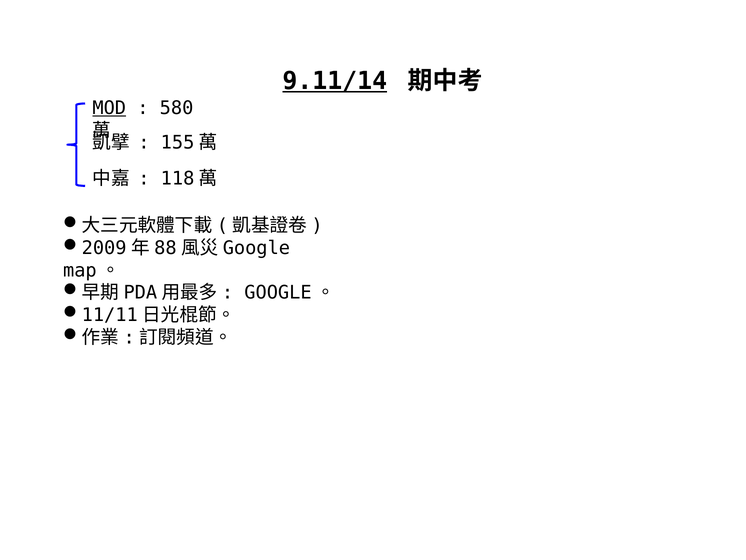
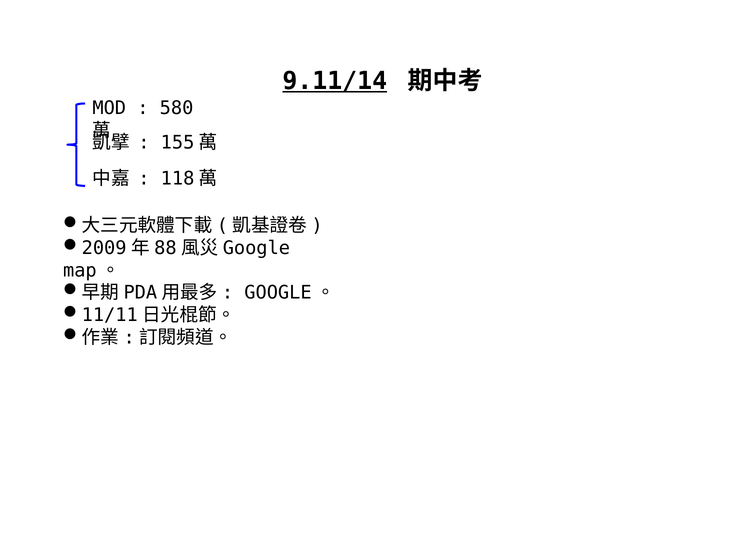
MOD underline: present -> none
